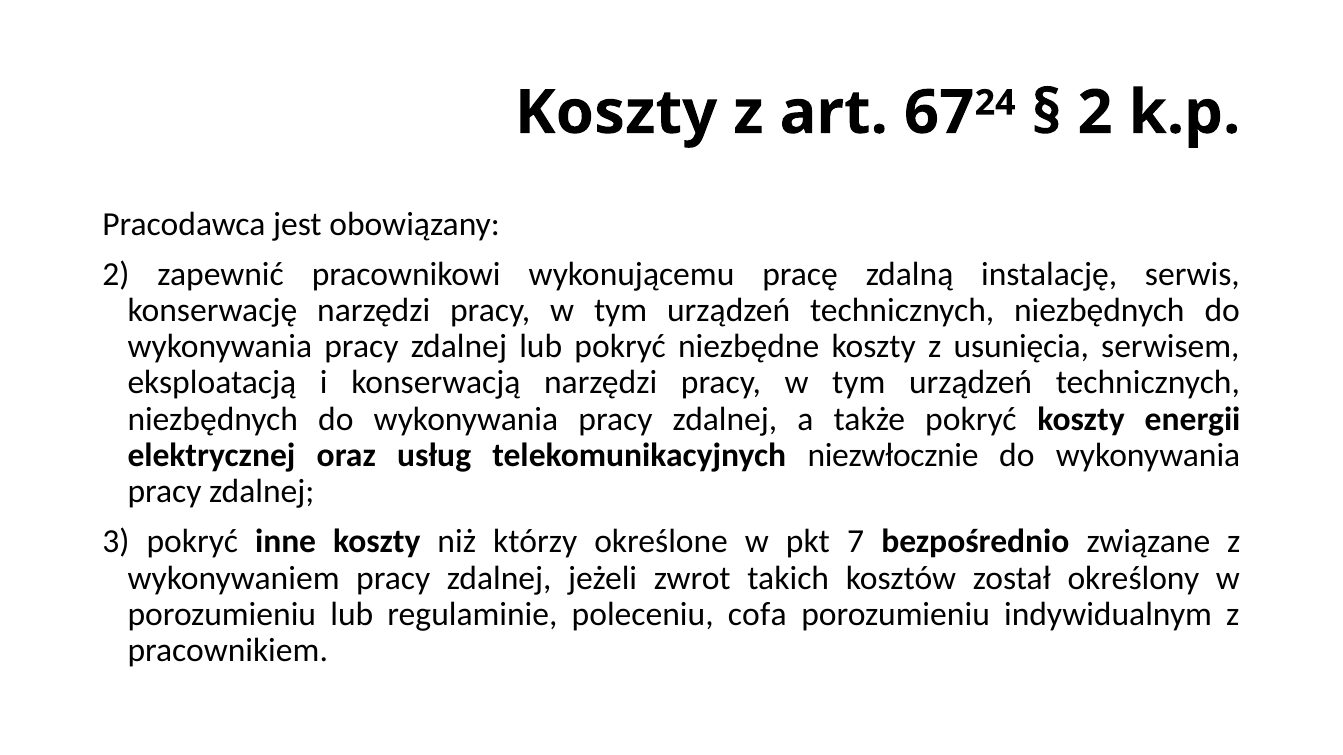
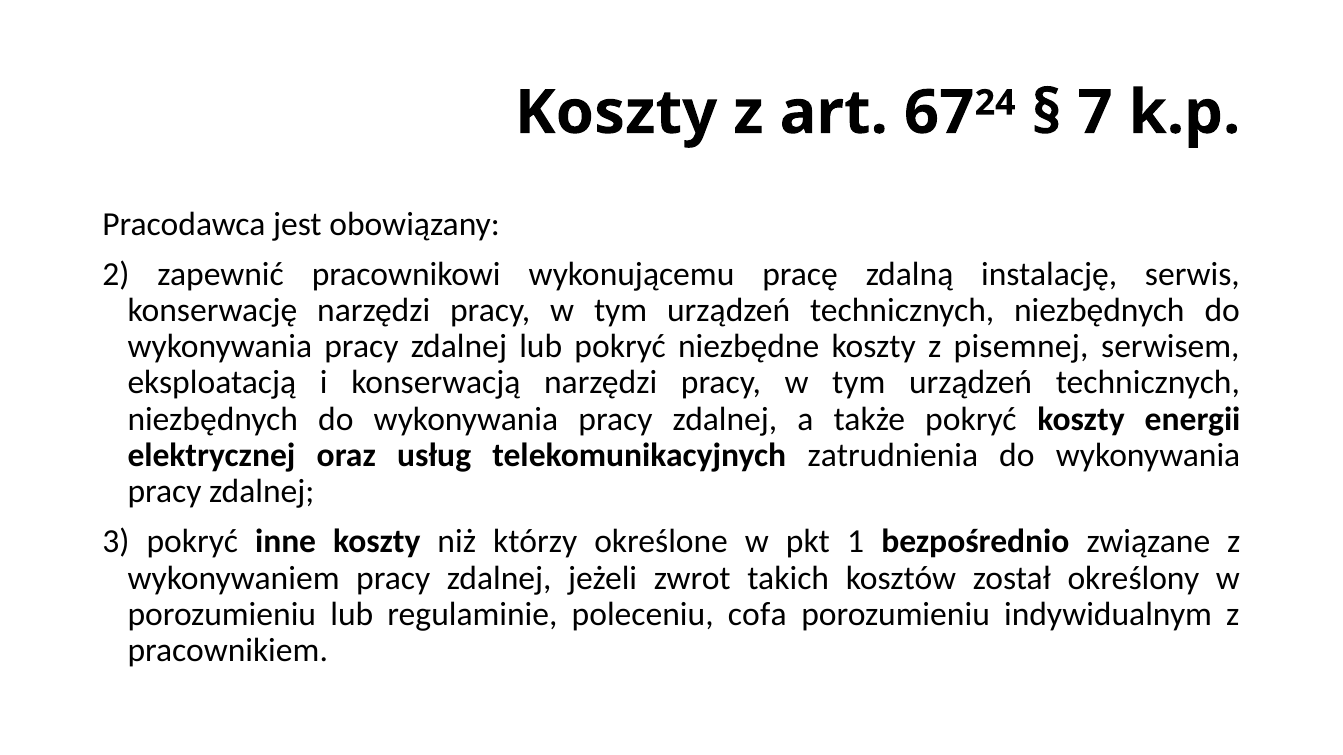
2 at (1095, 113): 2 -> 7
usunięcia: usunięcia -> pisemnej
niezwłocznie: niezwłocznie -> zatrudnienia
7: 7 -> 1
